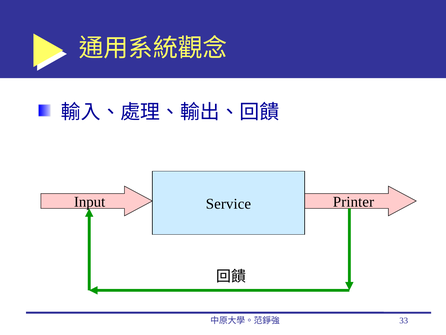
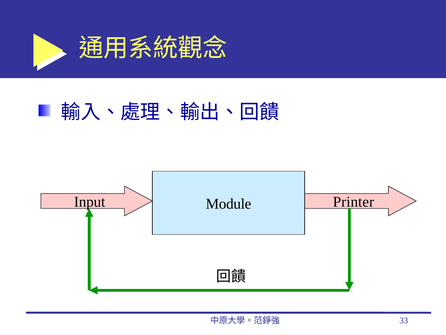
Service: Service -> Module
